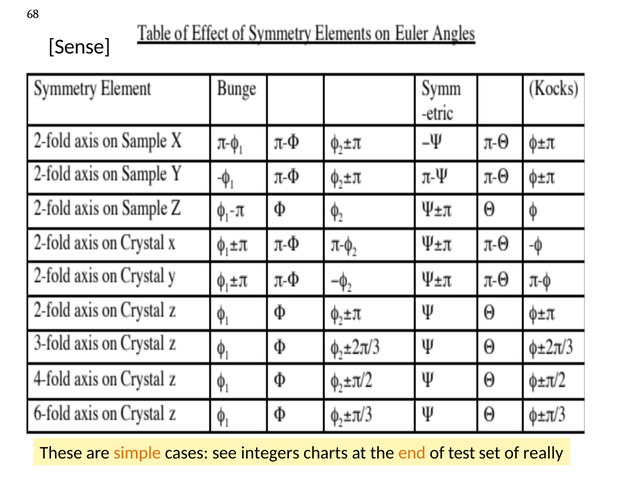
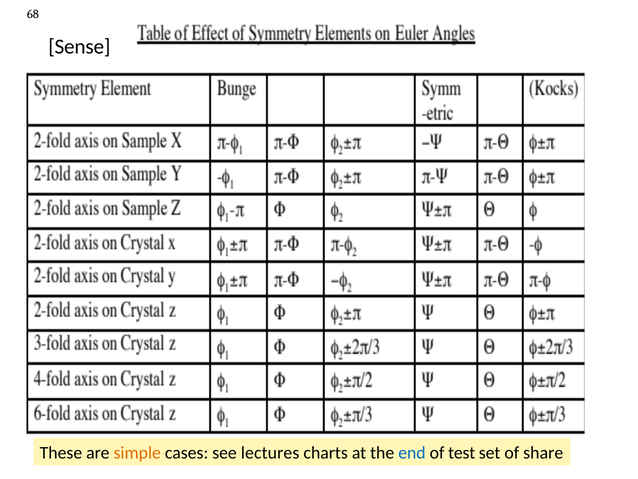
integers: integers -> lectures
end colour: orange -> blue
really: really -> share
